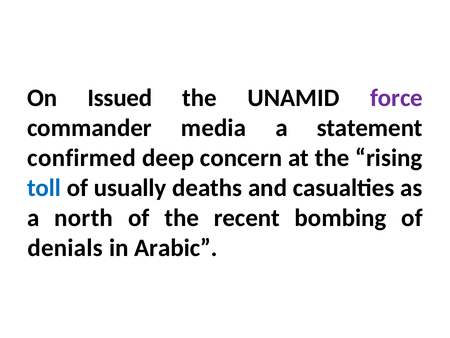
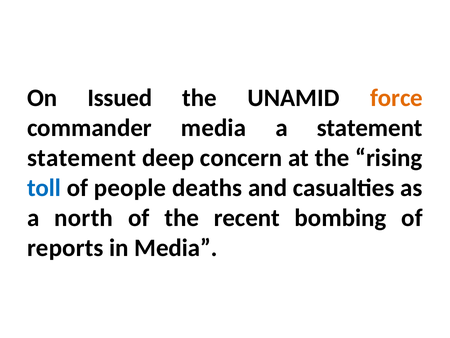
force colour: purple -> orange
confirmed at (82, 158): confirmed -> statement
usually: usually -> people
denials: denials -> reports
in Arabic: Arabic -> Media
